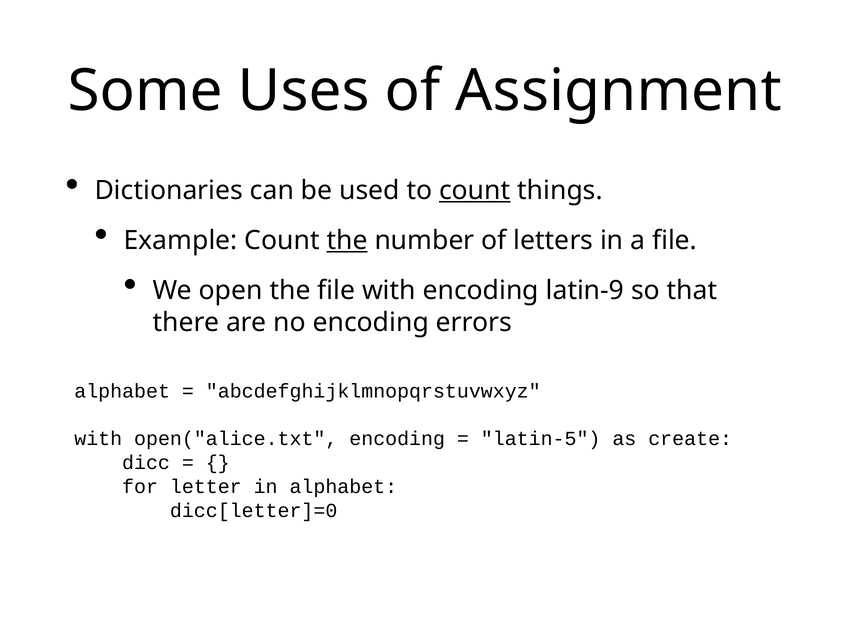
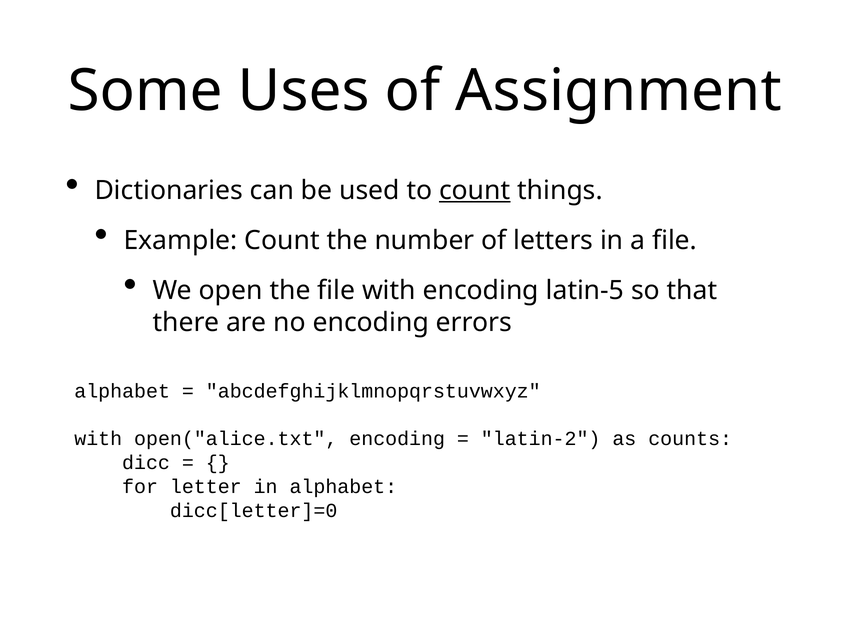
the at (347, 241) underline: present -> none
latin-9: latin-9 -> latin-5
latin-5: latin-5 -> latin-2
create: create -> counts
